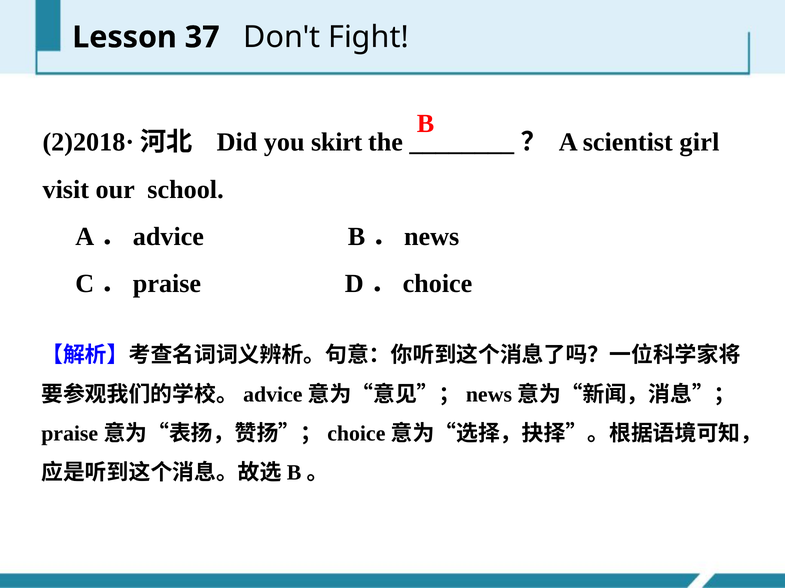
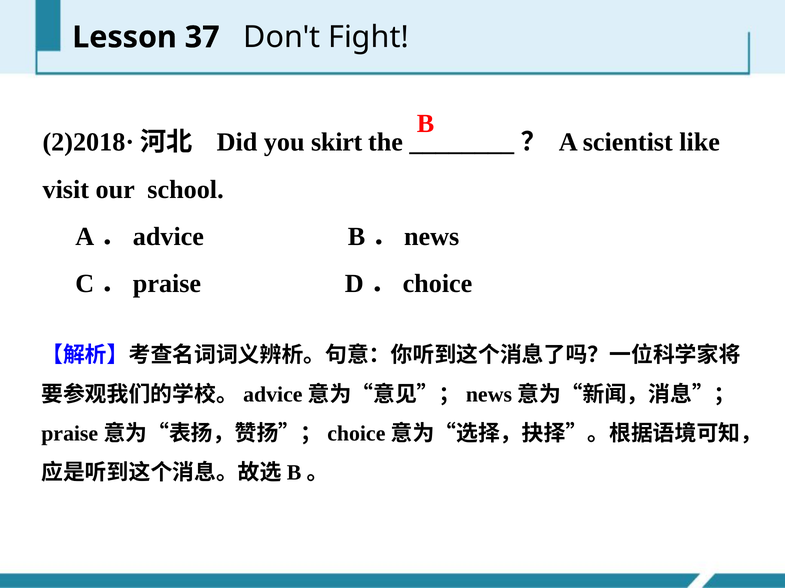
girl: girl -> like
